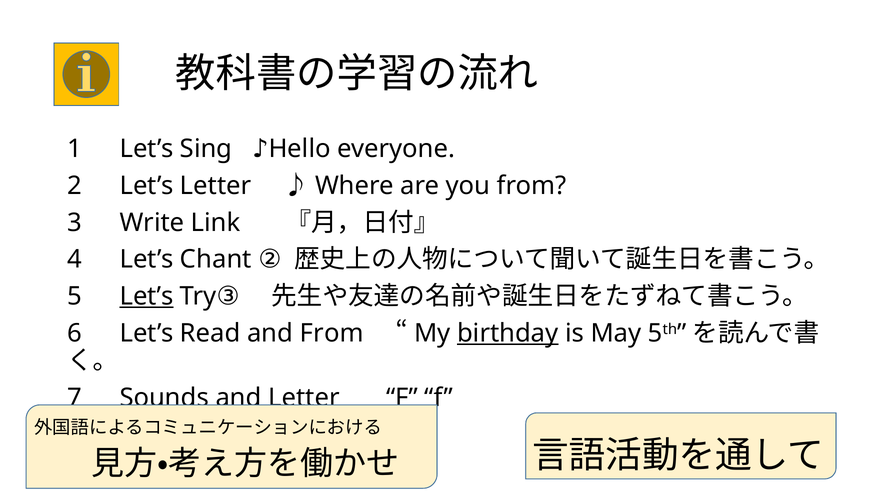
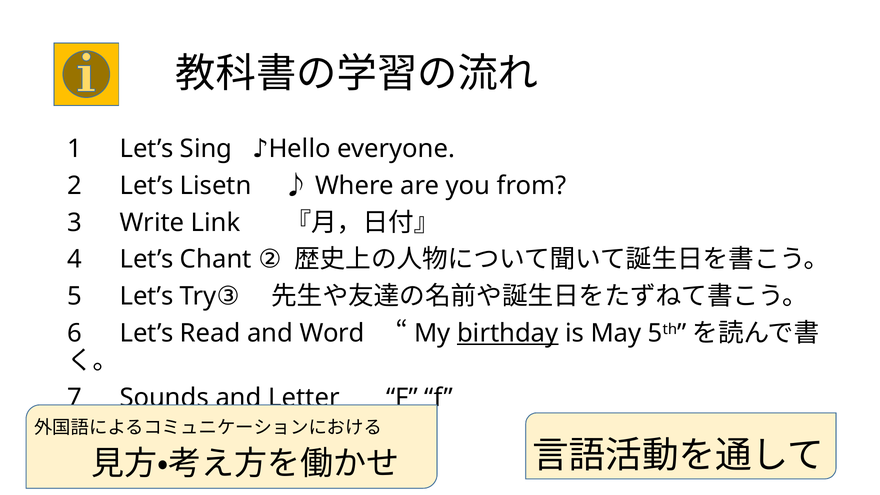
Let’s Letter: Letter -> Lisetn
Let’s at (147, 296) underline: present -> none
and From: From -> Word
